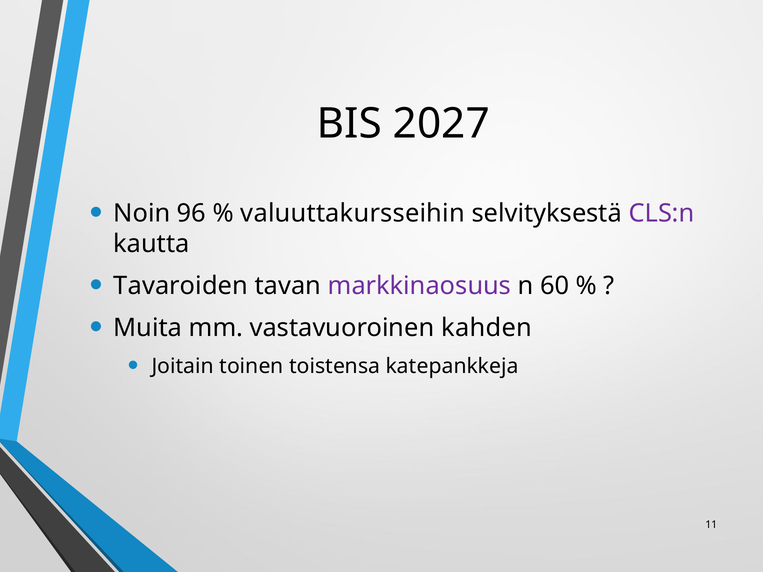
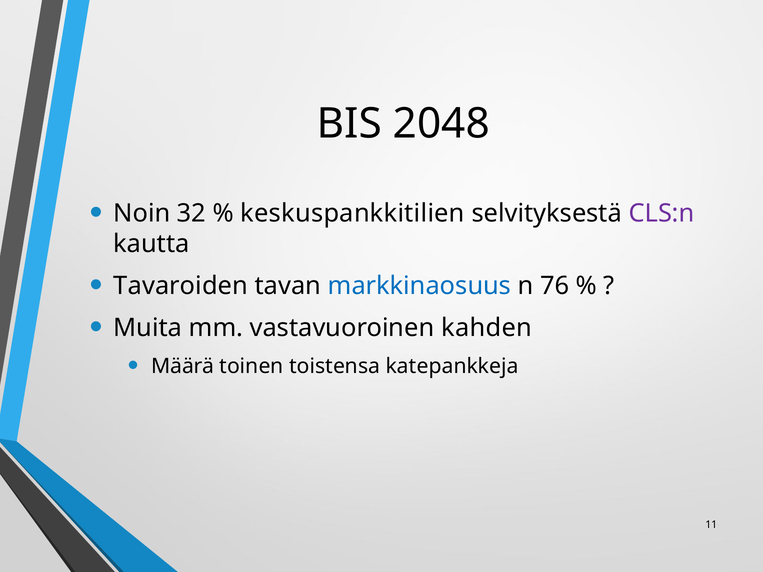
2027: 2027 -> 2048
96: 96 -> 32
valuuttakursseihin: valuuttakursseihin -> keskuspankkitilien
markkinaosuus colour: purple -> blue
60: 60 -> 76
Joitain: Joitain -> Määrä
